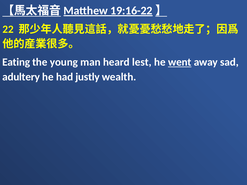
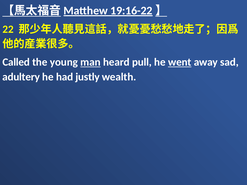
Eating: Eating -> Called
man underline: none -> present
lest: lest -> pull
